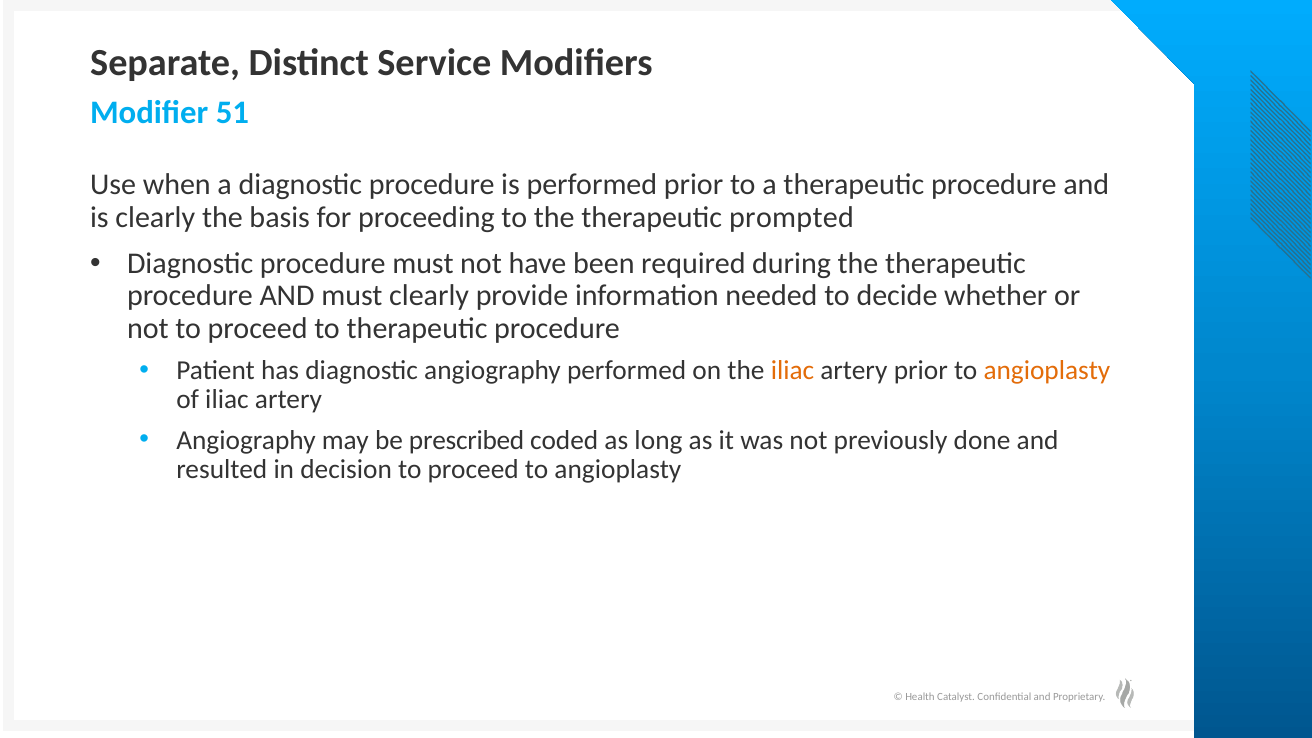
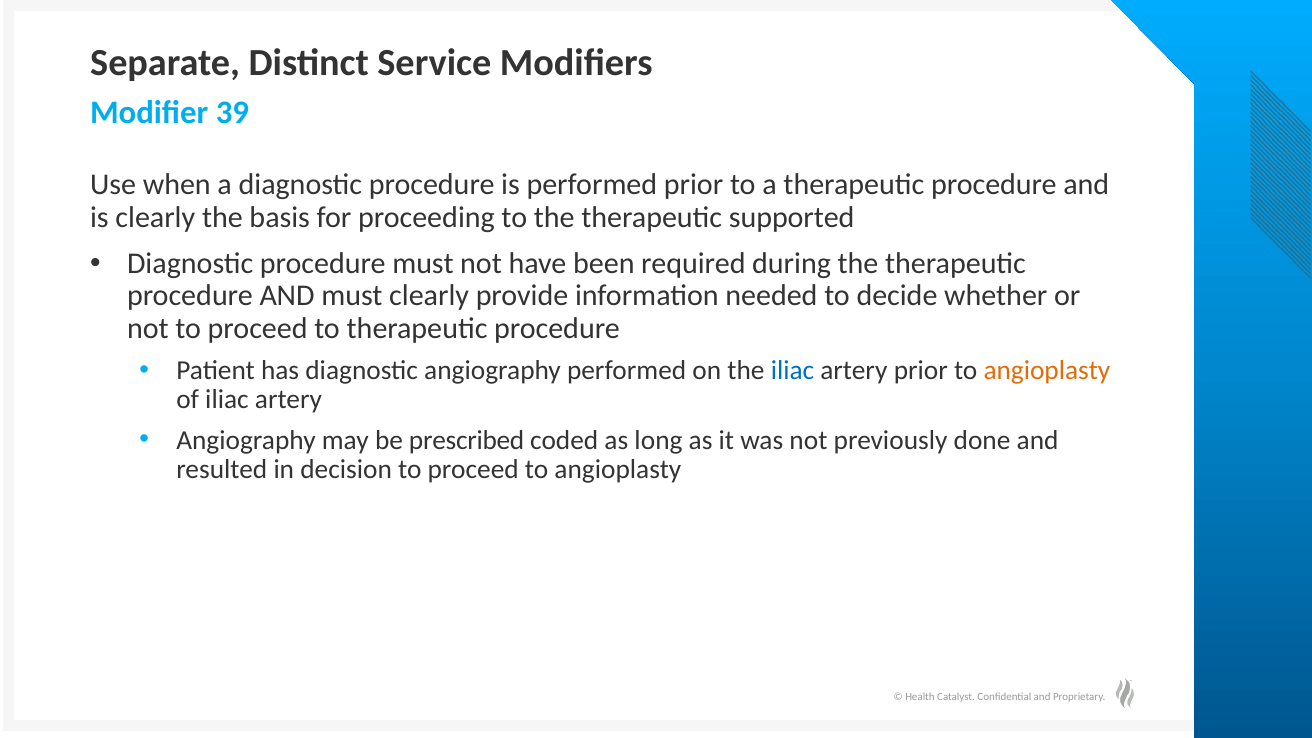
51: 51 -> 39
prompted: prompted -> supported
iliac at (792, 370) colour: orange -> blue
